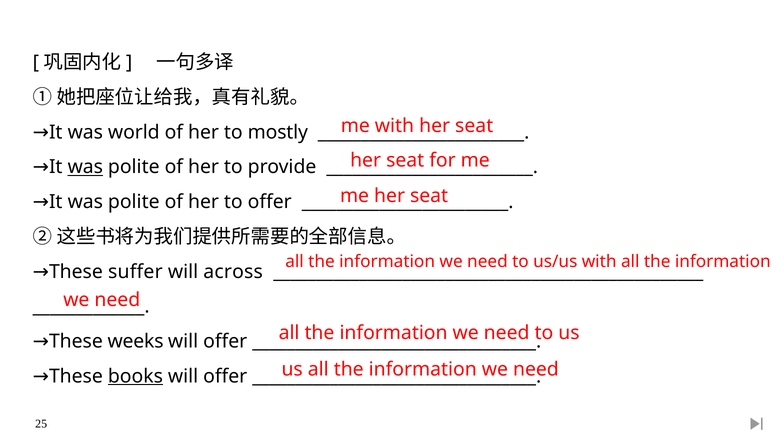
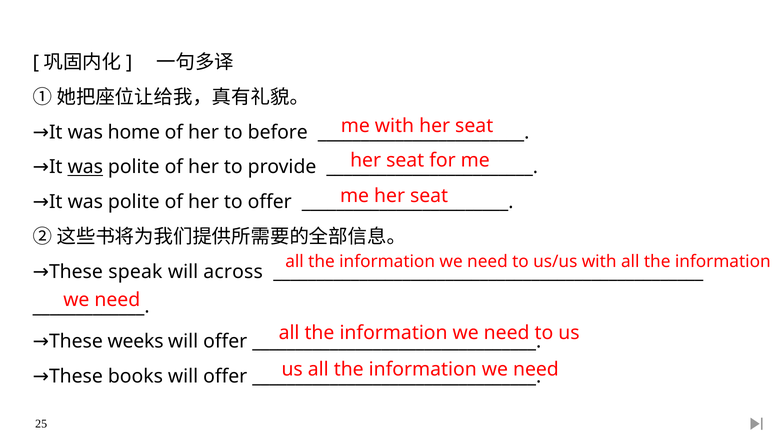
world: world -> home
mostly: mostly -> before
suffer: suffer -> speak
books underline: present -> none
